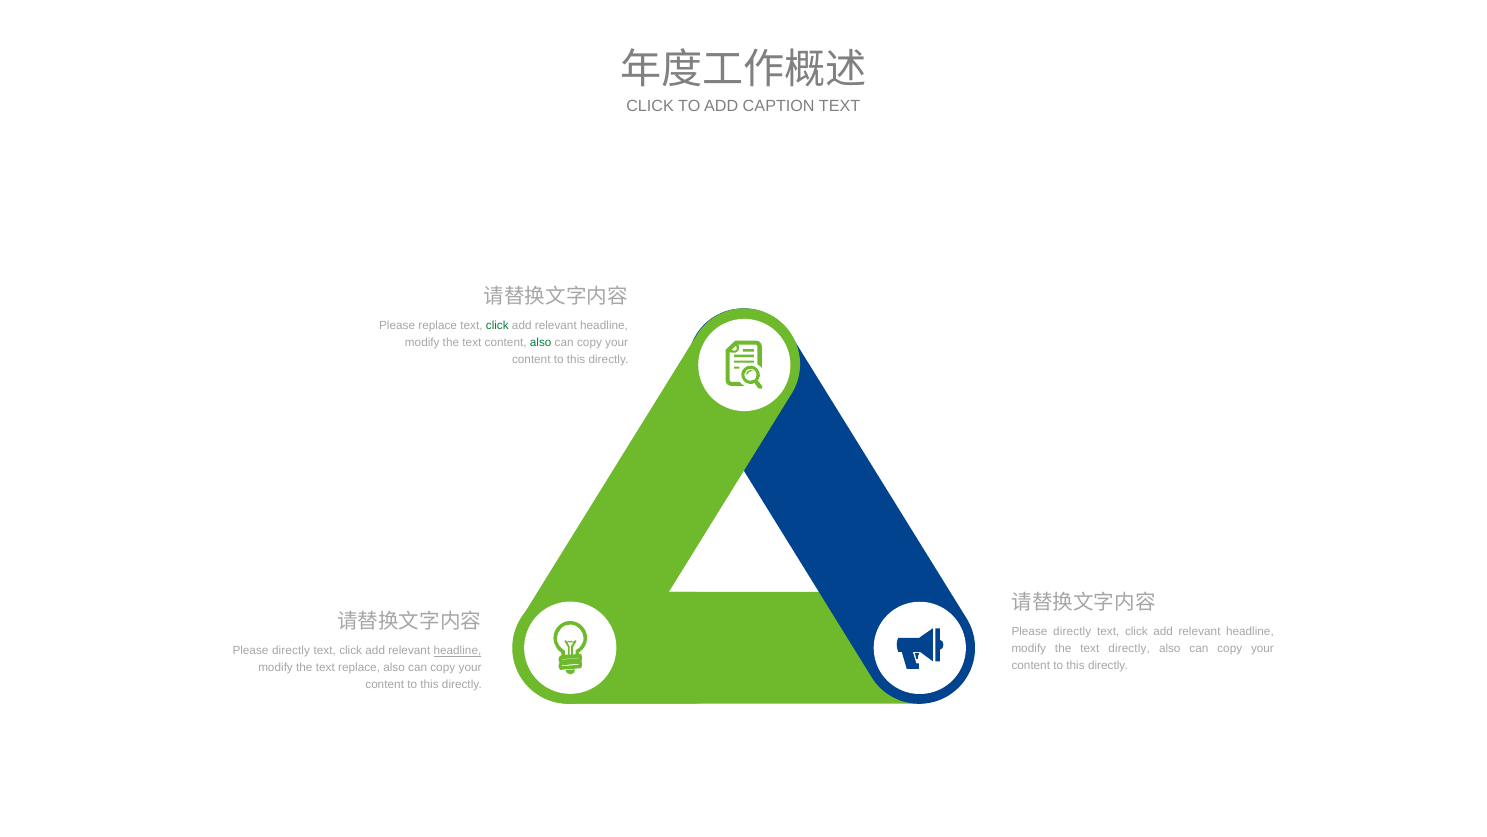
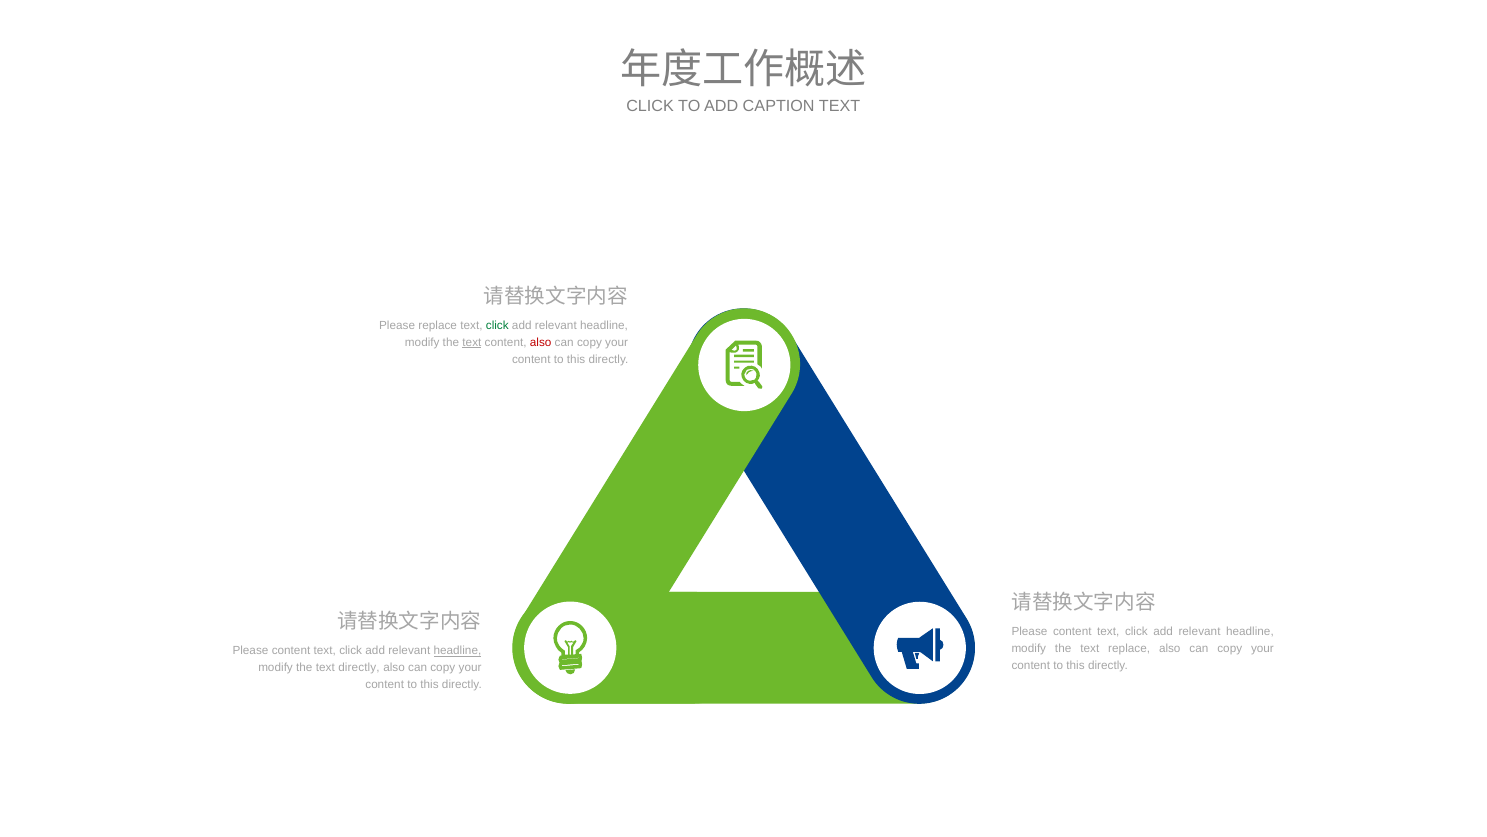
text at (472, 342) underline: none -> present
also at (541, 342) colour: green -> red
directly at (1072, 631): directly -> content
text directly: directly -> replace
directly at (291, 650): directly -> content
text replace: replace -> directly
